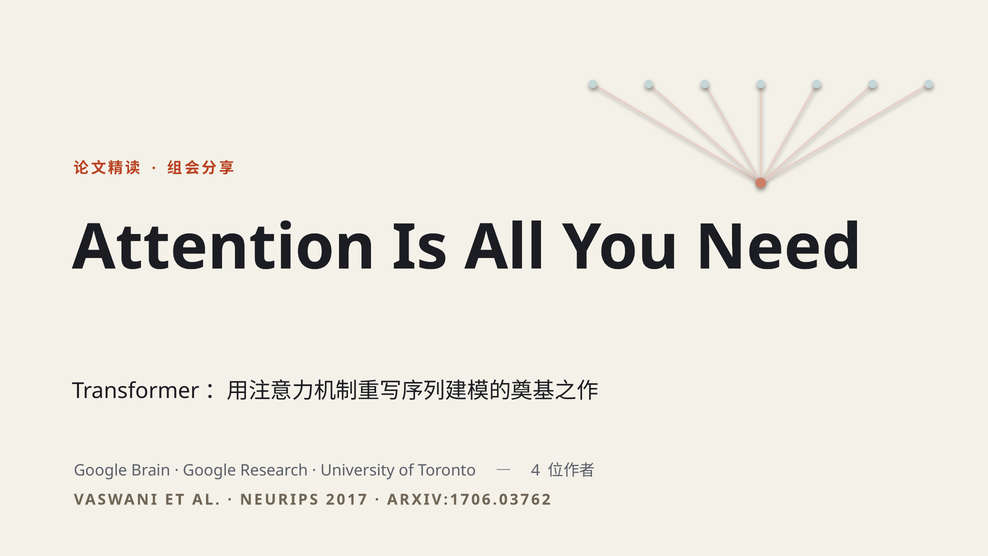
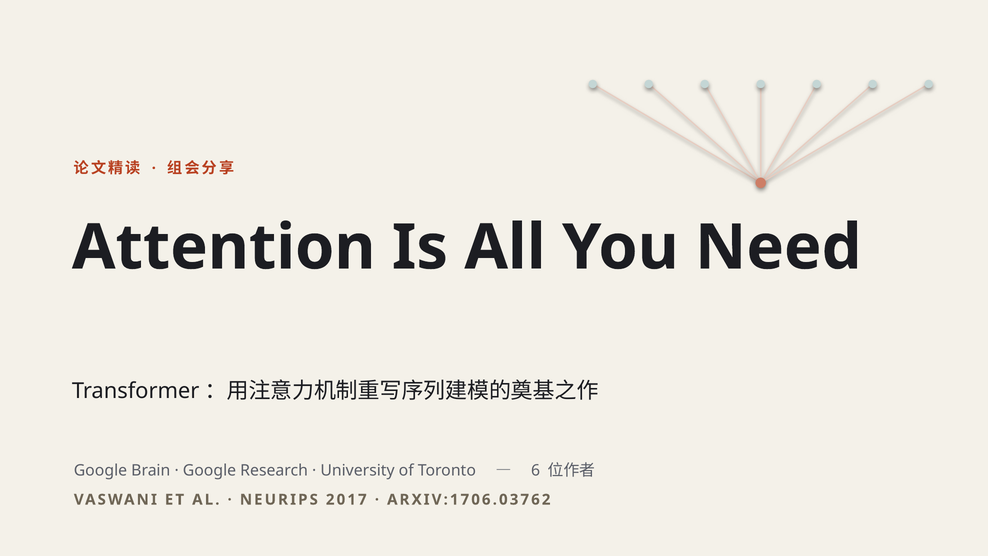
4: 4 -> 6
